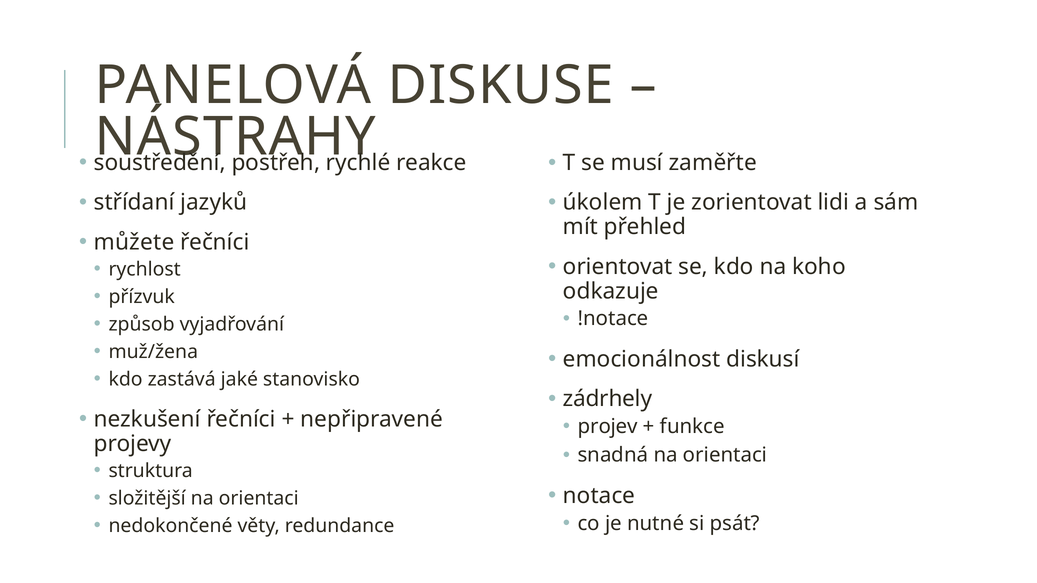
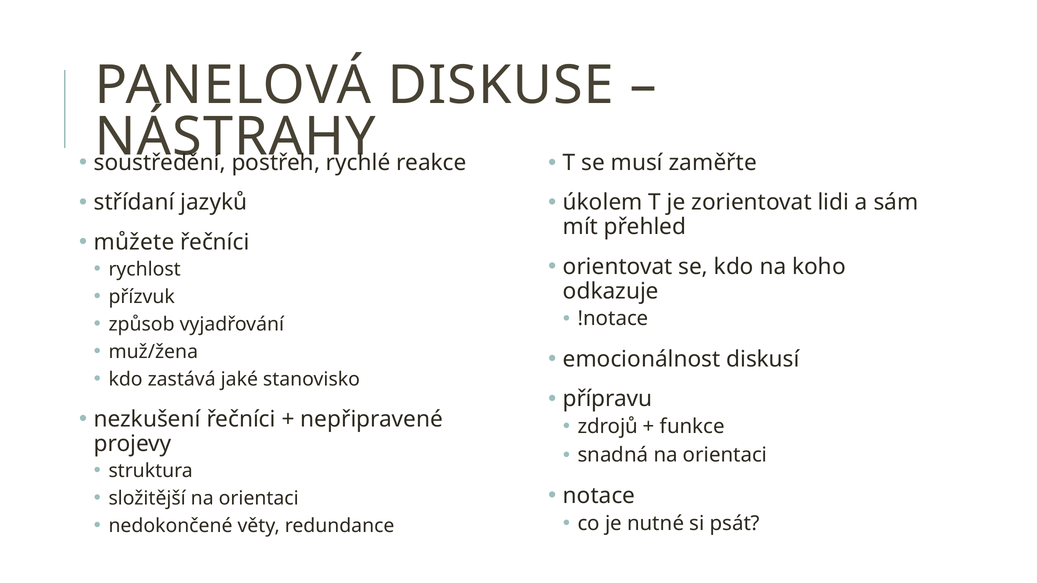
zádrhely: zádrhely -> přípravu
projev: projev -> zdrojů
